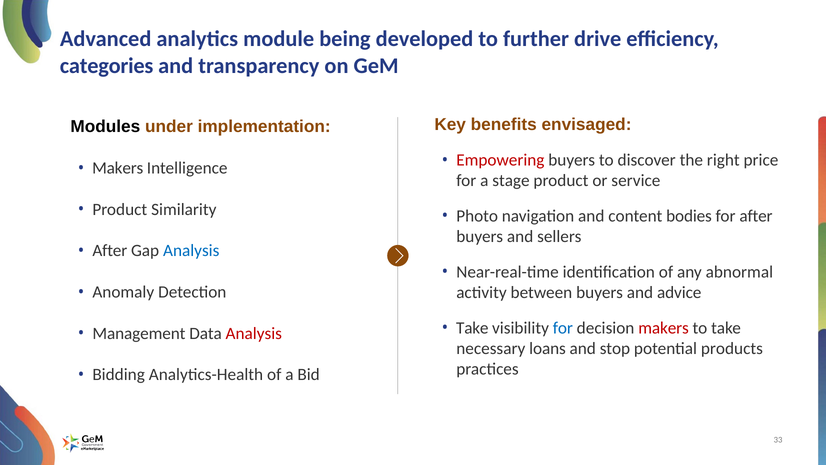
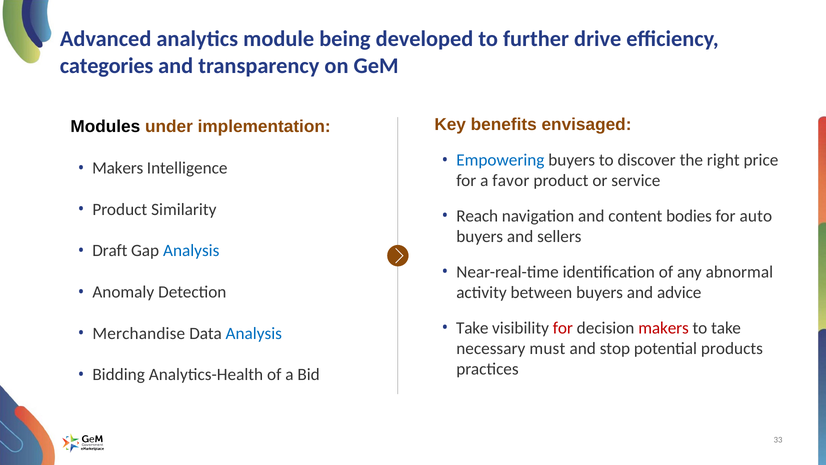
Empowering colour: red -> blue
stage: stage -> favor
Photo: Photo -> Reach
for after: after -> auto
After at (110, 251): After -> Draft
for at (563, 328) colour: blue -> red
Management: Management -> Merchandise
Analysis at (254, 333) colour: red -> blue
loans: loans -> must
